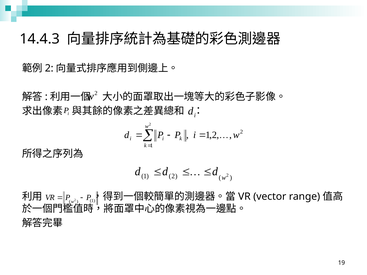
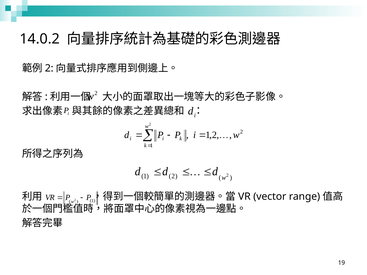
14.4.3: 14.4.3 -> 14.0.2
